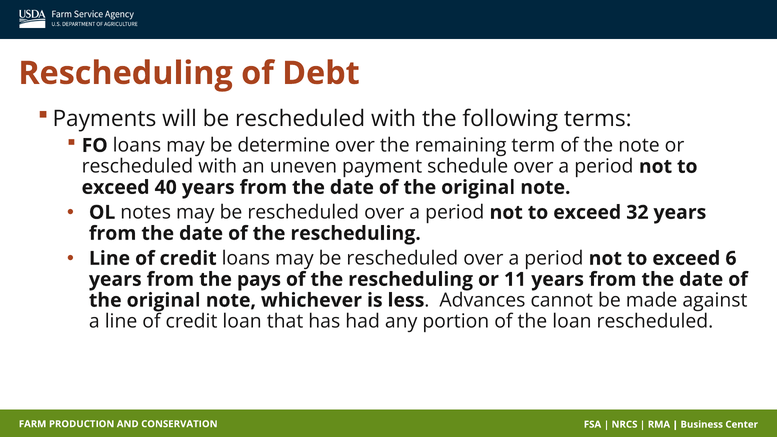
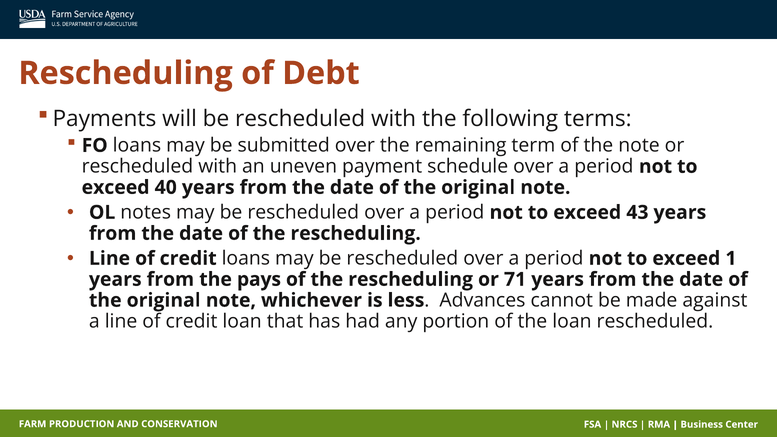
determine: determine -> submitted
32: 32 -> 43
6: 6 -> 1
11: 11 -> 71
